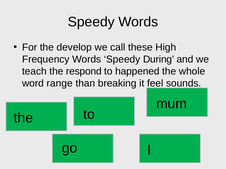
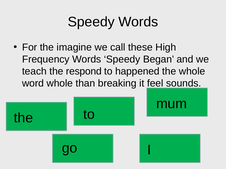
develop: develop -> imagine
During: During -> Began
word range: range -> whole
